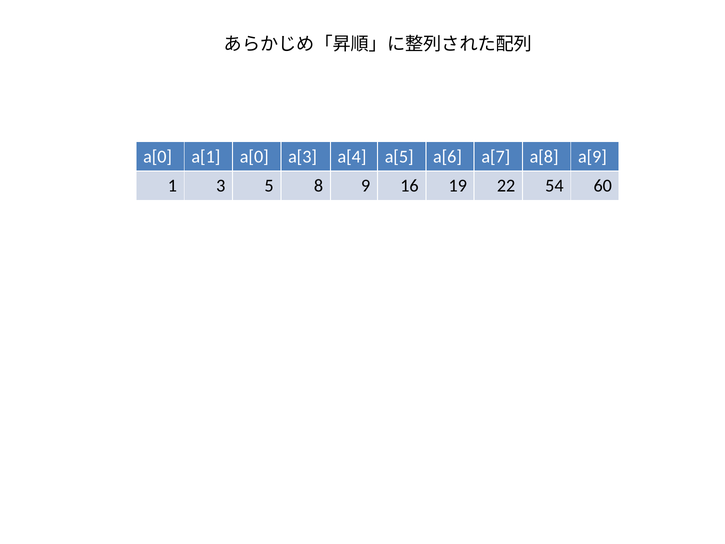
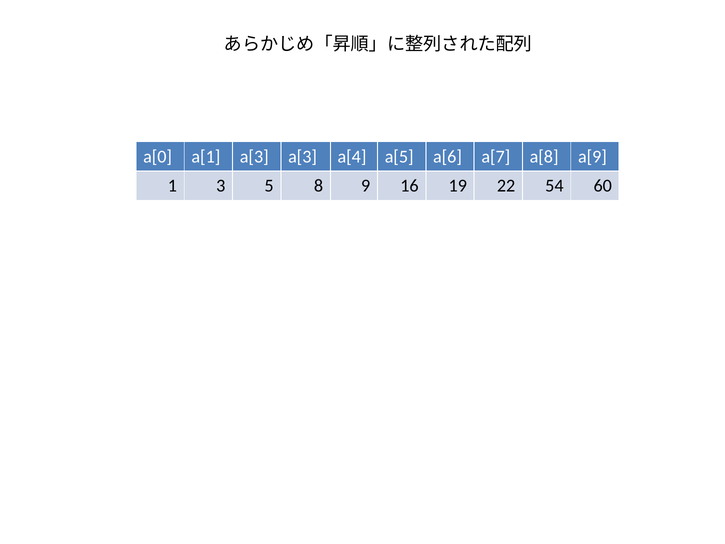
a[1 a[0: a[0 -> a[3
